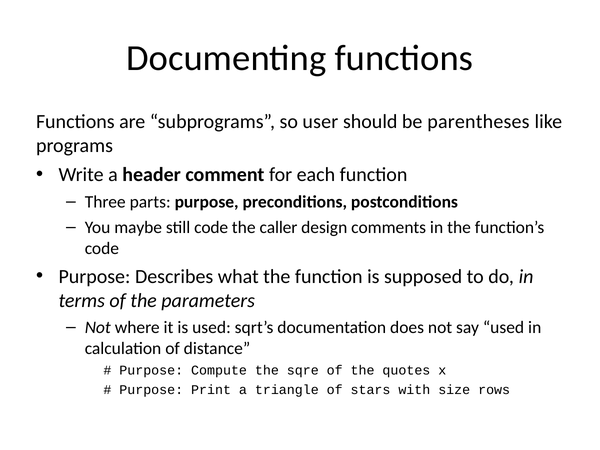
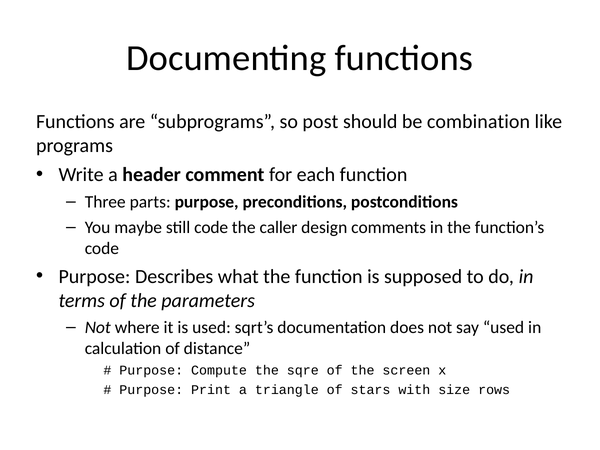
user: user -> post
parentheses: parentheses -> combination
quotes: quotes -> screen
